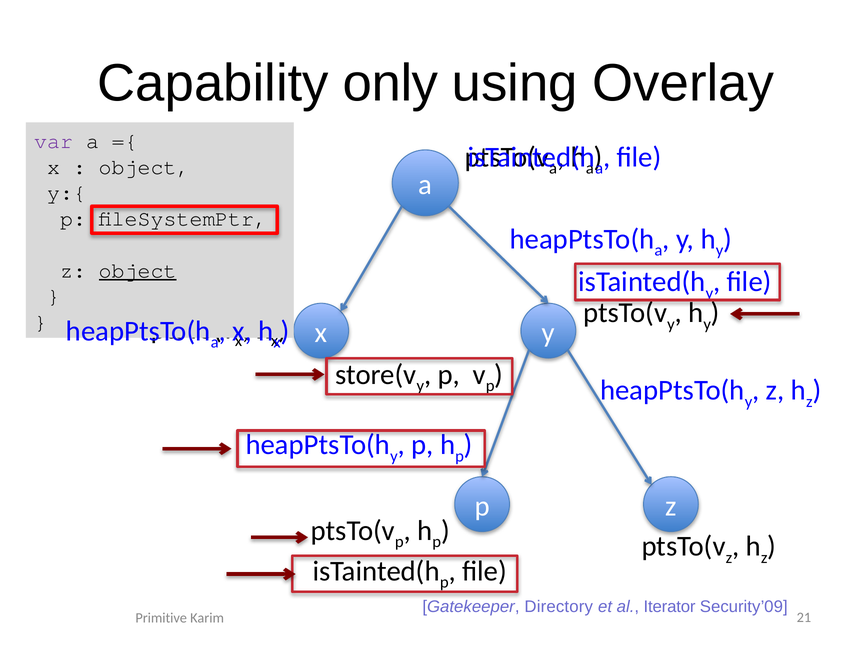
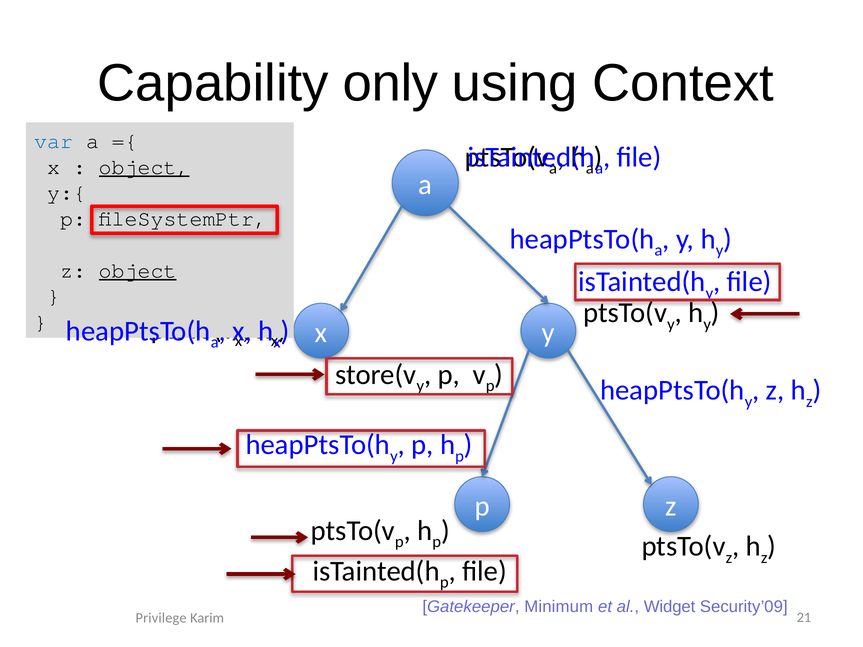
Overlay: Overlay -> Context
var colour: purple -> blue
object at (144, 167) underline: none -> present
Directory: Directory -> Minimum
Iterator: Iterator -> Widget
Primitive: Primitive -> Privilege
